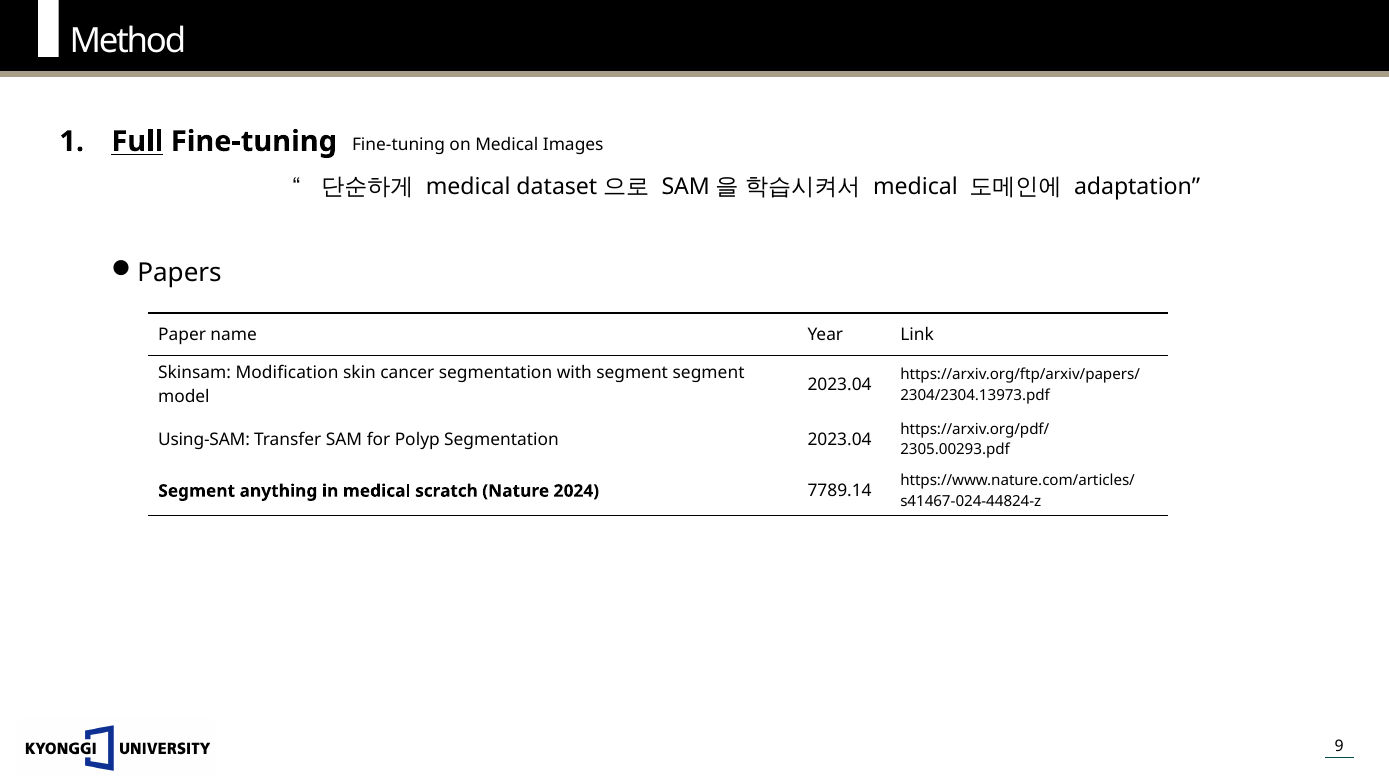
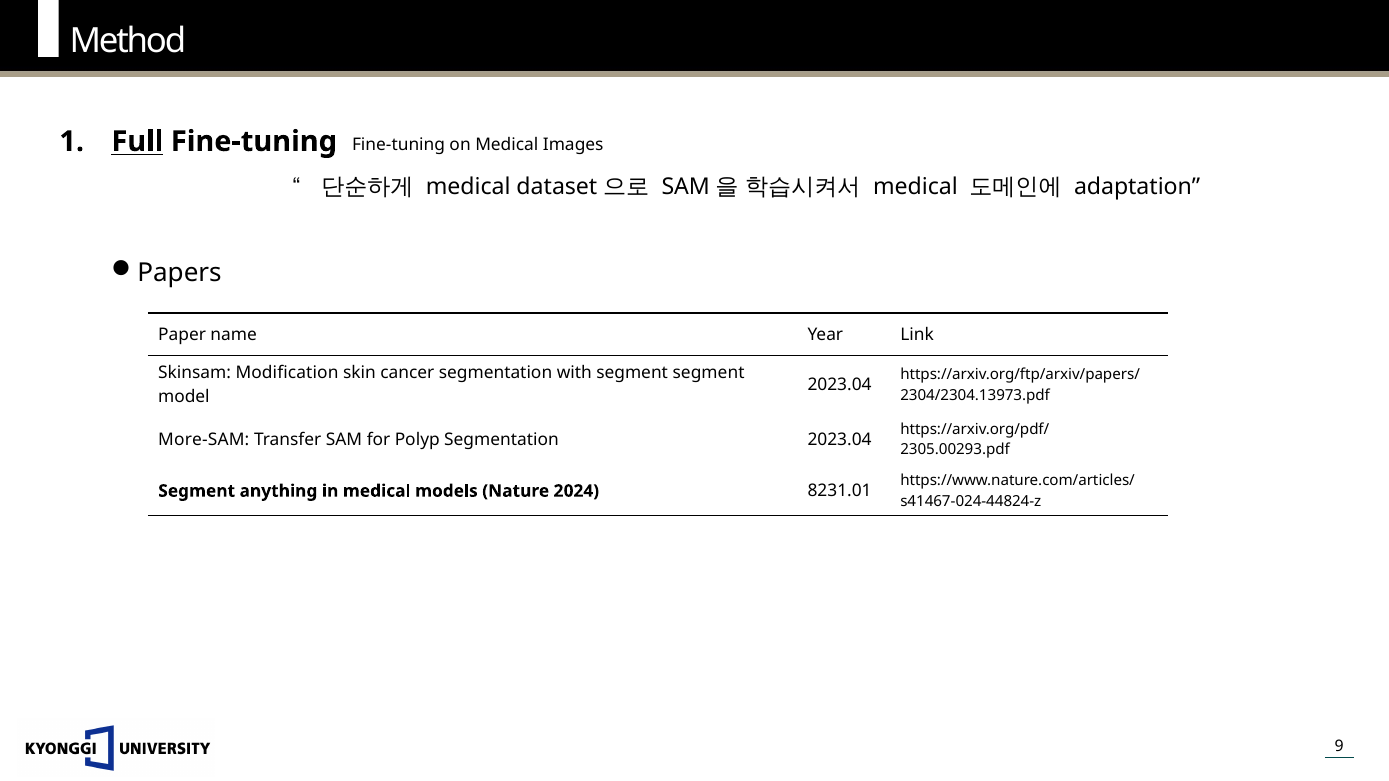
Using-SAM: Using-SAM -> More-SAM
scratch: scratch -> models
7789.14: 7789.14 -> 8231.01
